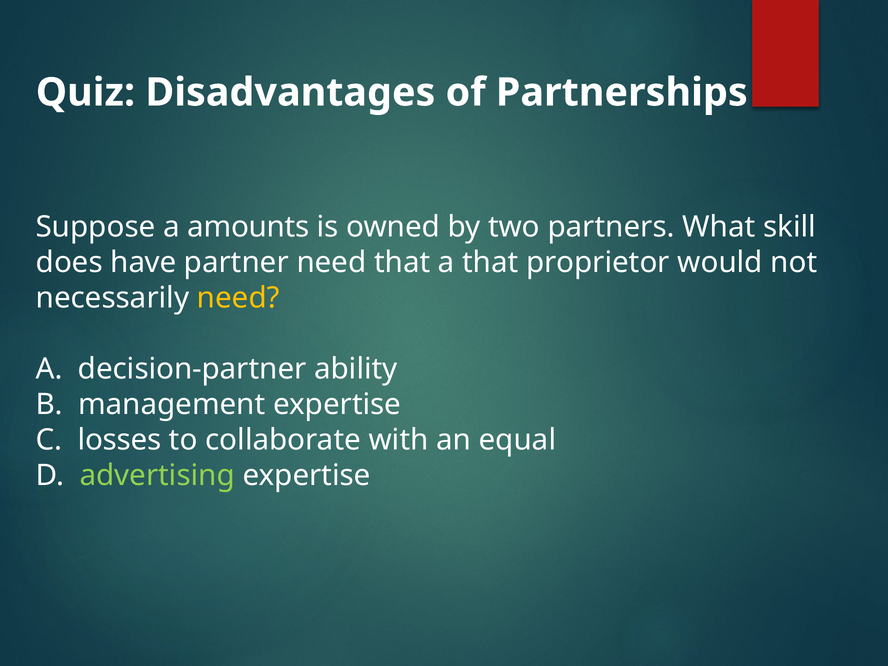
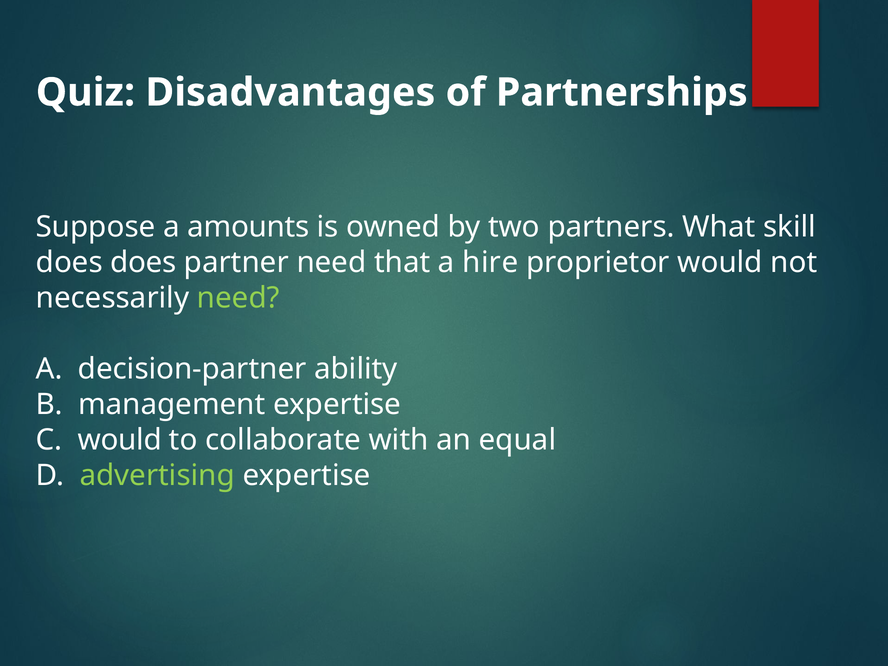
does have: have -> does
a that: that -> hire
need at (238, 298) colour: yellow -> light green
C losses: losses -> would
